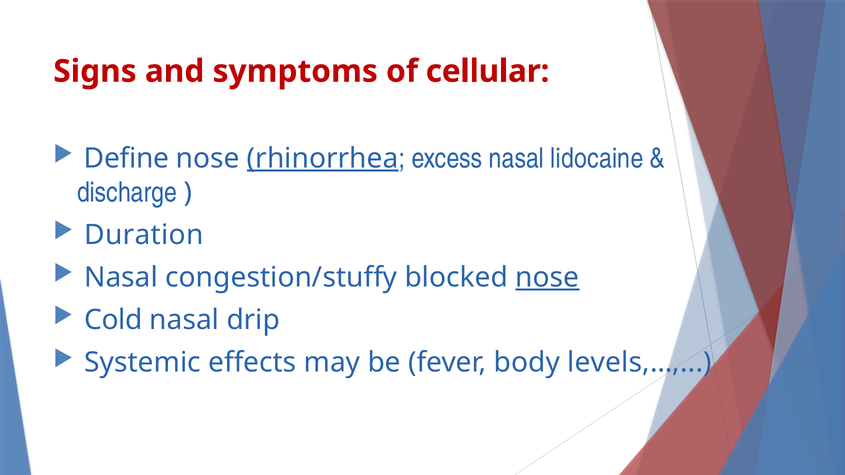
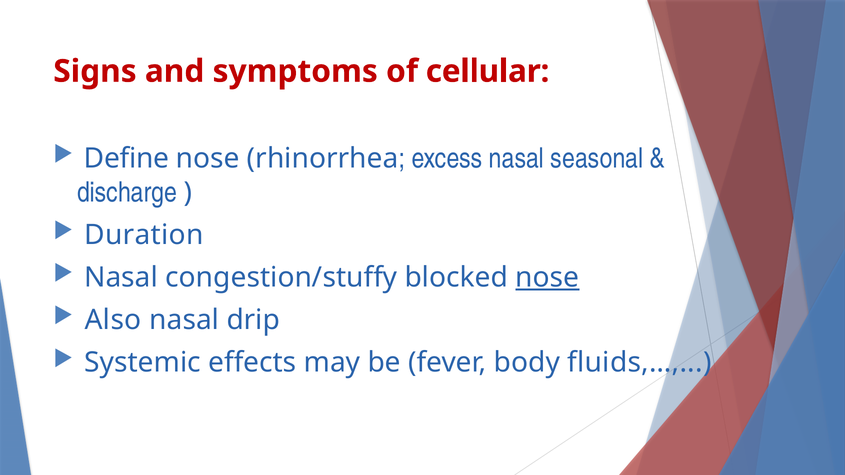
rhinorrhea underline: present -> none
lidocaine: lidocaine -> seasonal
Cold: Cold -> Also
levels,…: levels,… -> fluids,…
